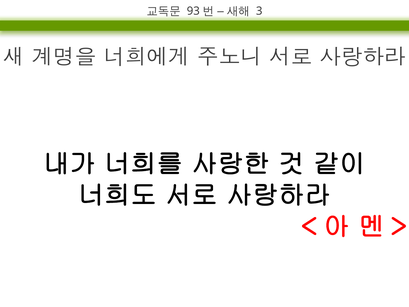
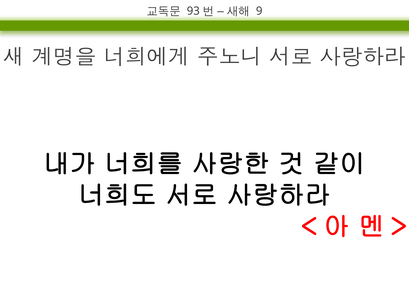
3: 3 -> 9
